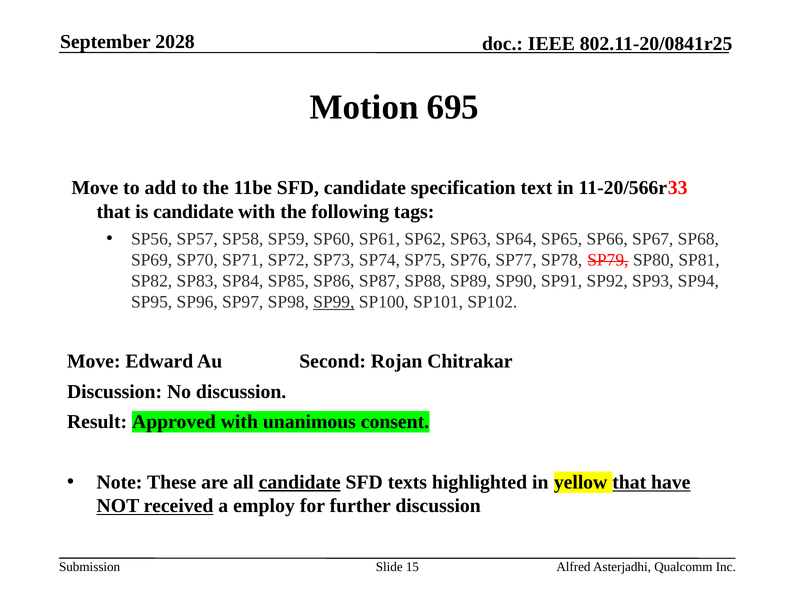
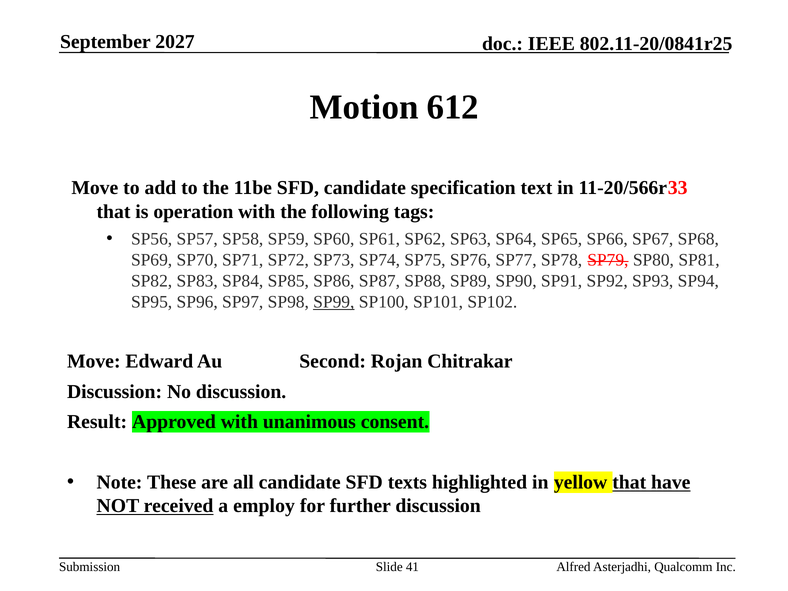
2028: 2028 -> 2027
695: 695 -> 612
is candidate: candidate -> operation
candidate at (300, 482) underline: present -> none
15: 15 -> 41
